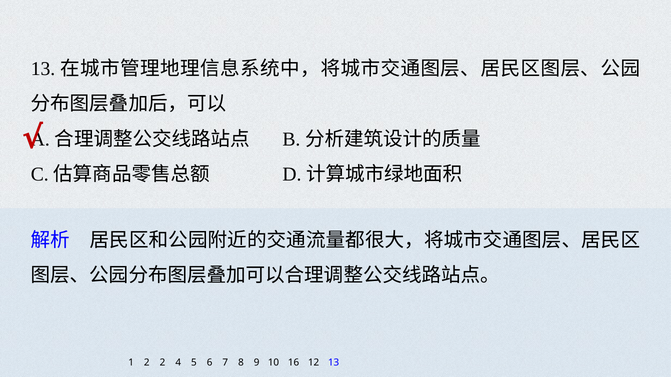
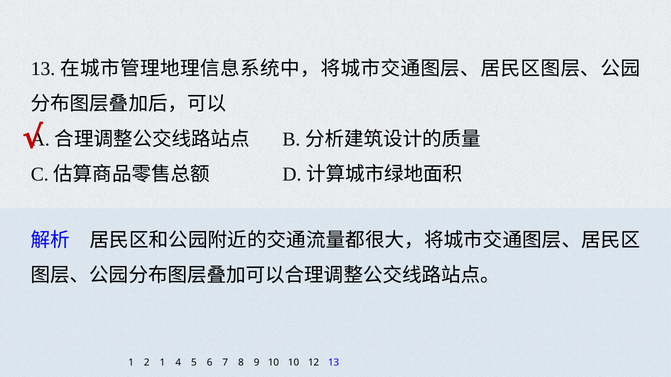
2 2: 2 -> 1
10 16: 16 -> 10
